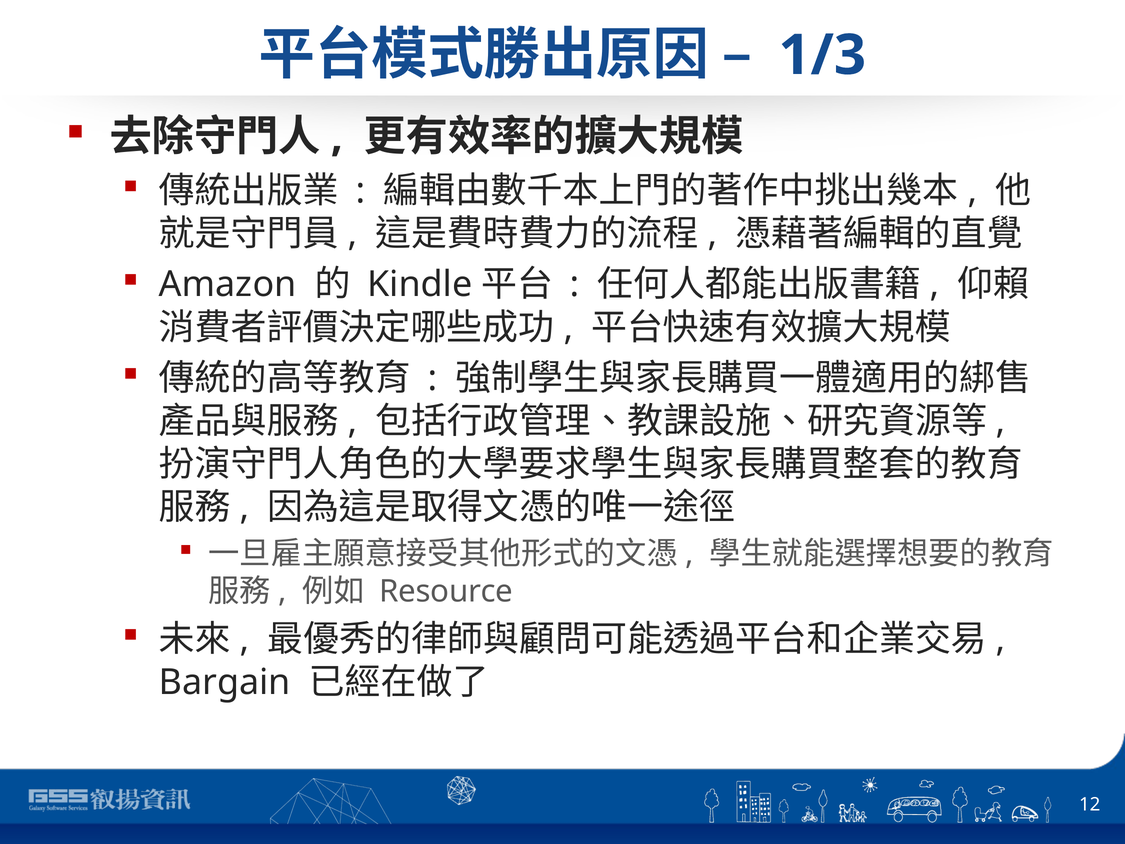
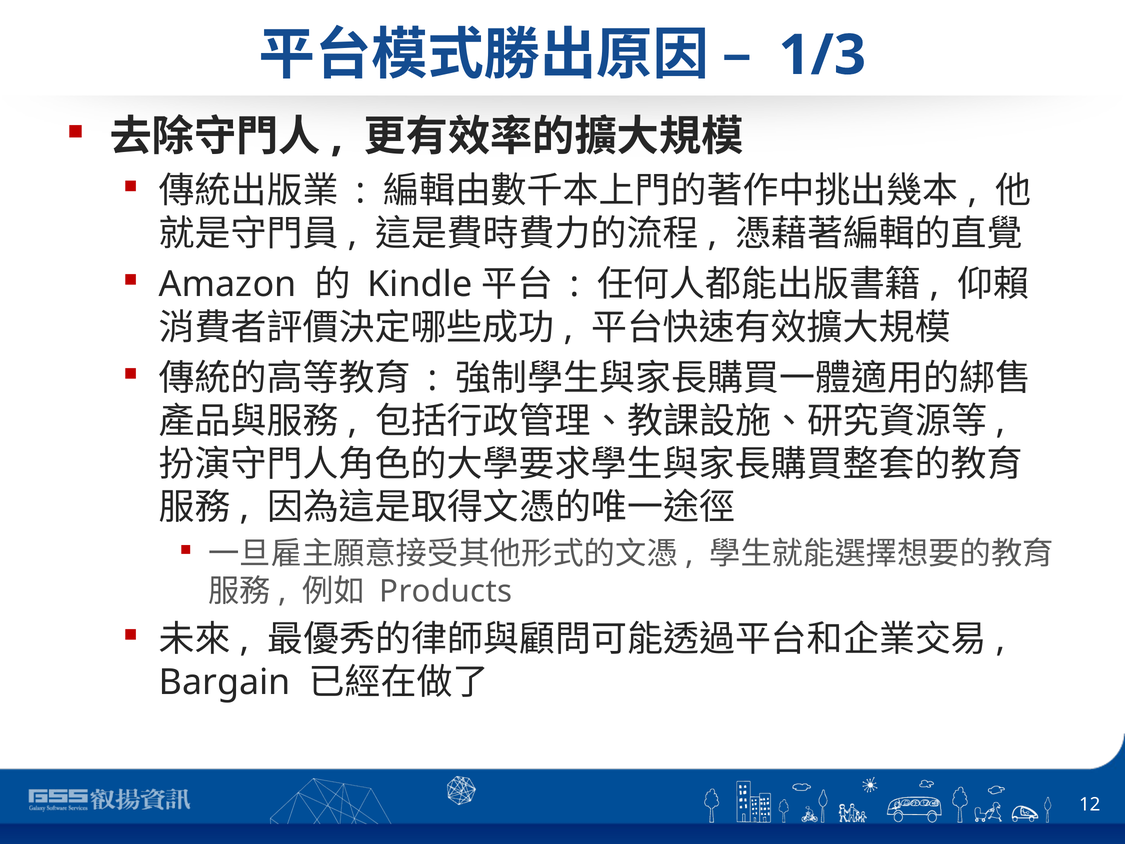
Resource: Resource -> Products
